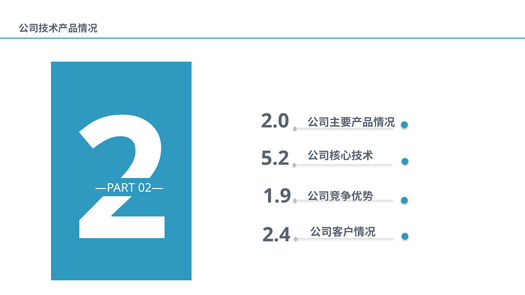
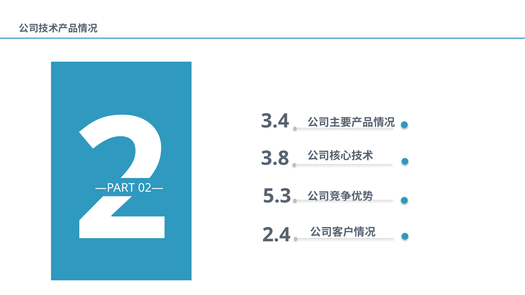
2.0: 2.0 -> 3.4
5.2: 5.2 -> 3.8
1.9: 1.9 -> 5.3
